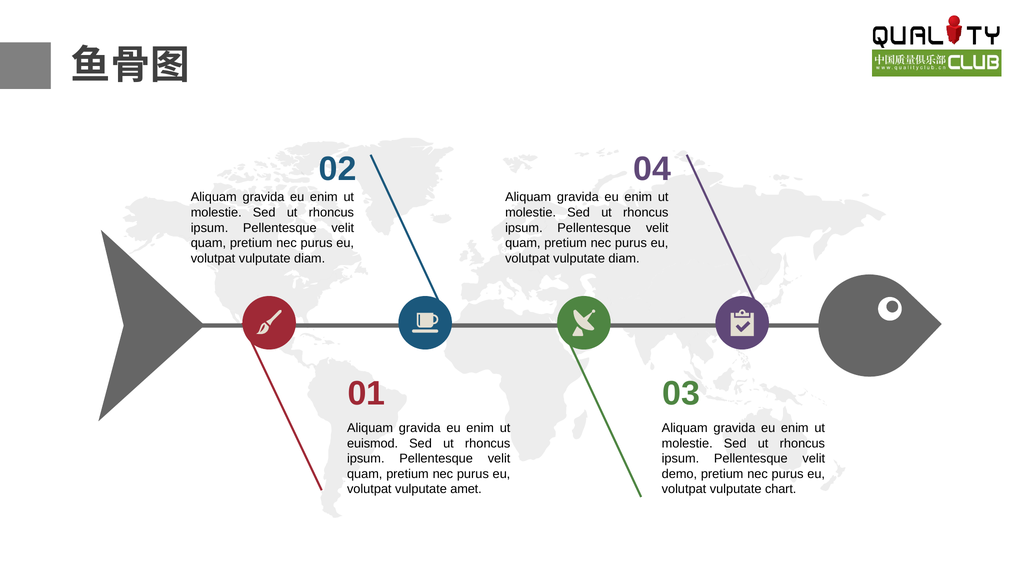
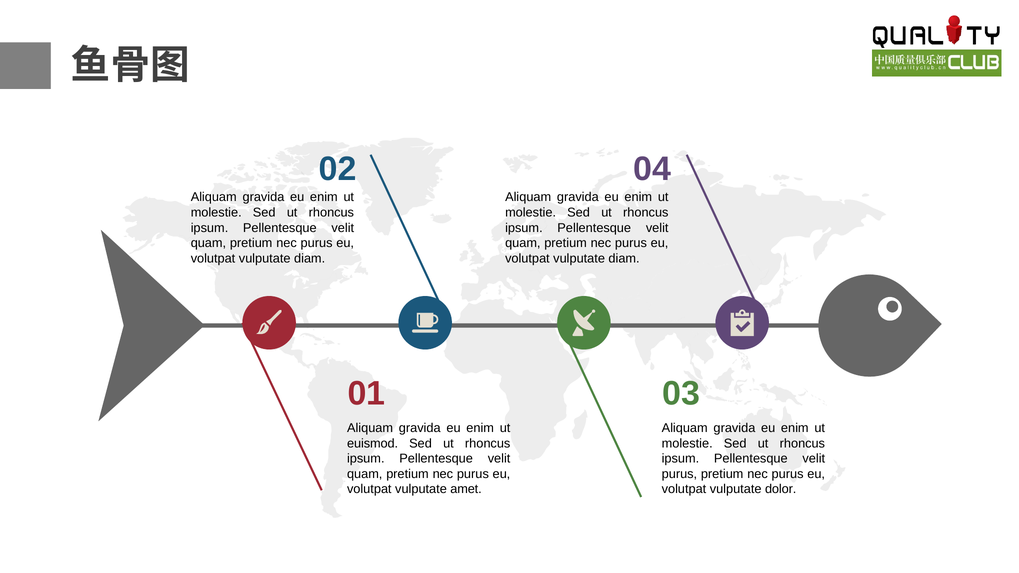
demo at (679, 474): demo -> purus
chart: chart -> dolor
